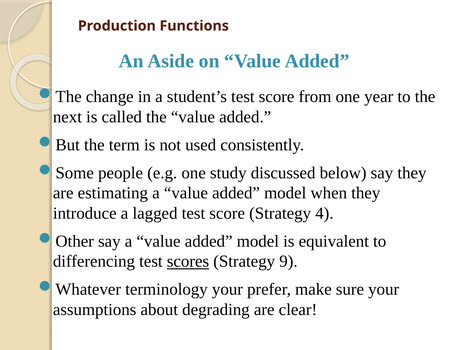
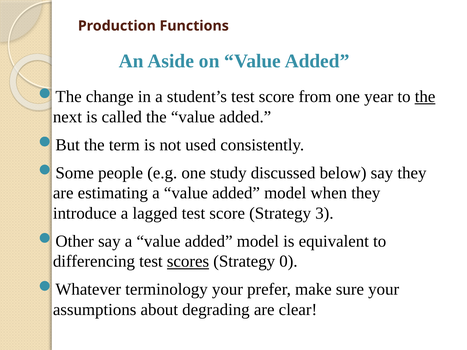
the at (425, 97) underline: none -> present
4: 4 -> 3
9: 9 -> 0
